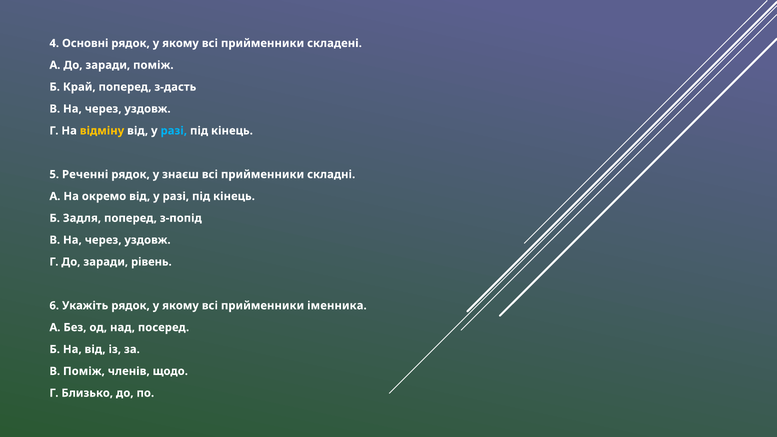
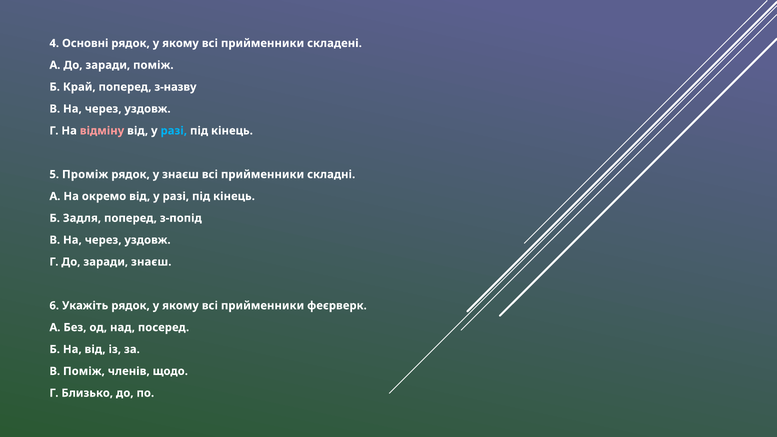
з-дасть: з-дасть -> з-назву
відміну colour: yellow -> pink
Реченні: Реченні -> Проміж
заради рівень: рівень -> знаєш
іменника: іменника -> феєрверк
